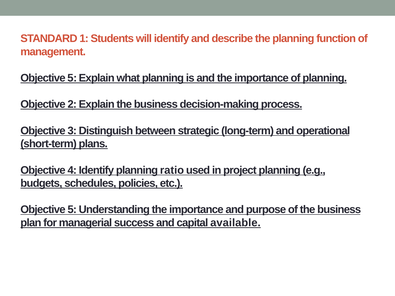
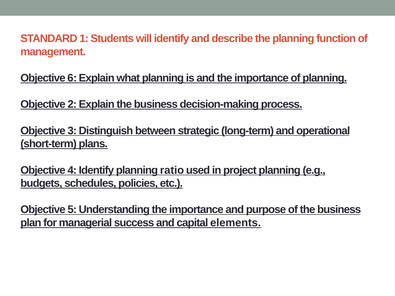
5 at (72, 78): 5 -> 6
available: available -> elements
